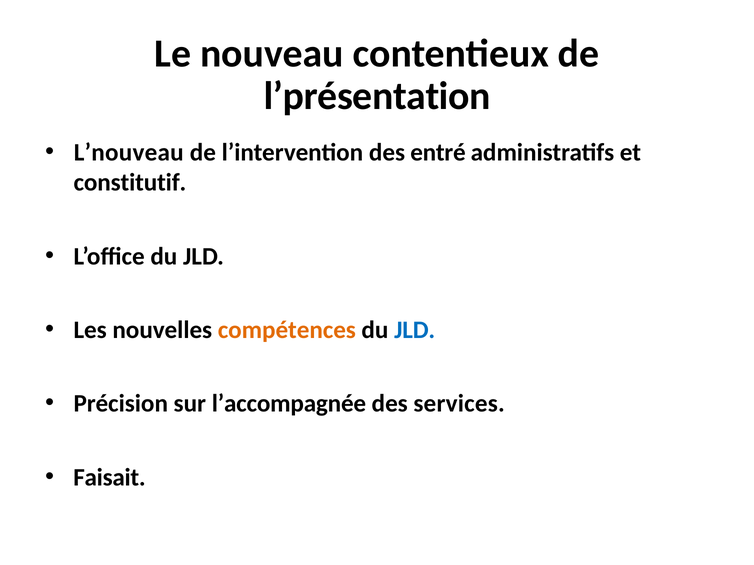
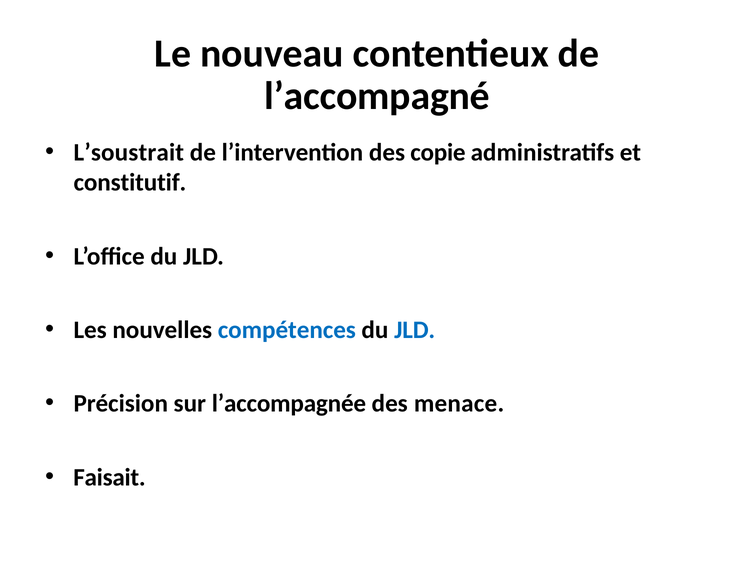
l’présentation: l’présentation -> l’accompagné
L’nouveau: L’nouveau -> L’soustrait
entré: entré -> copie
compétences colour: orange -> blue
services: services -> menace
